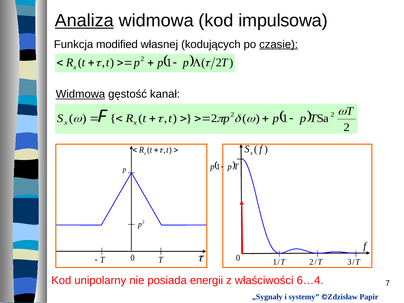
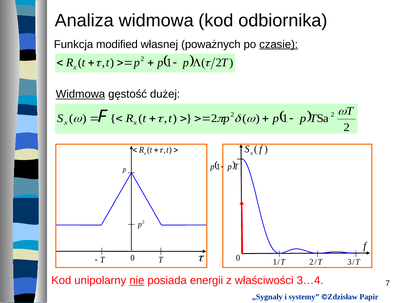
Analiza underline: present -> none
impulsowa: impulsowa -> odbiornika
kodujących: kodujących -> poważnych
kanał: kanał -> dużej
nie underline: none -> present
6…4: 6…4 -> 3…4
